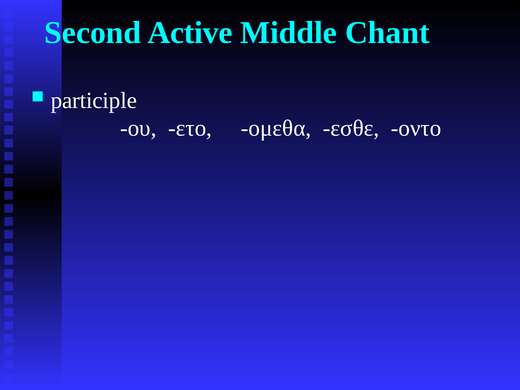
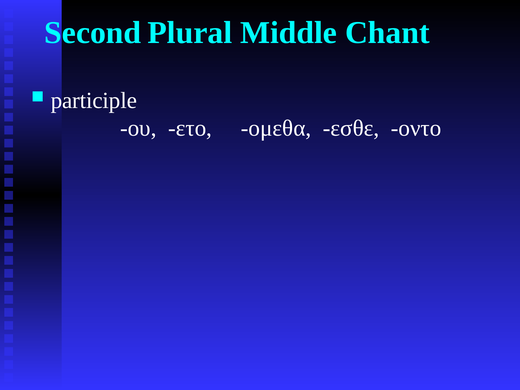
Active: Active -> Plural
